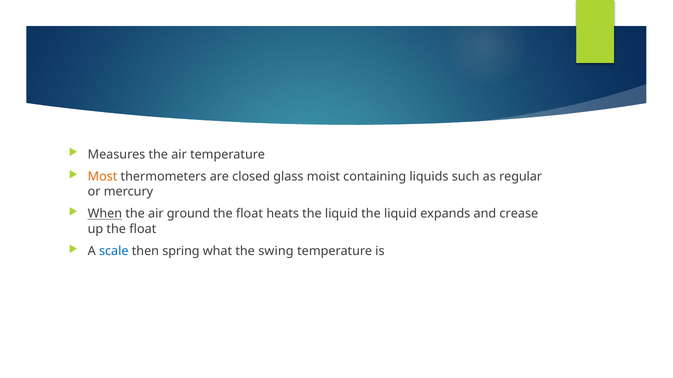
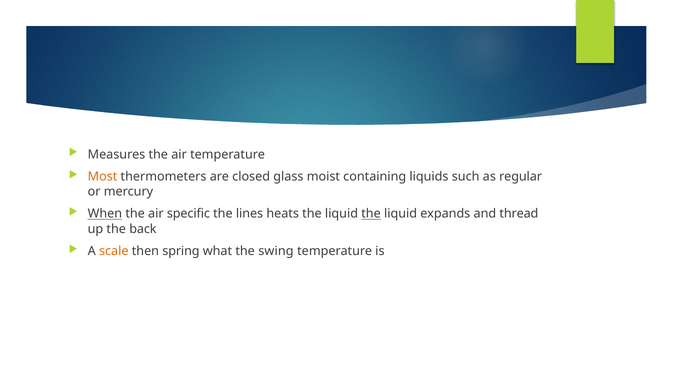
ground: ground -> specific
float at (249, 214): float -> lines
the at (371, 214) underline: none -> present
crease: crease -> thread
up the float: float -> back
scale colour: blue -> orange
